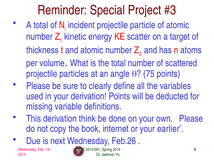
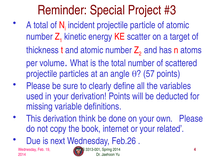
75: 75 -> 57
earlier: earlier -> related
